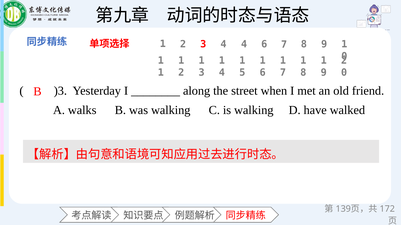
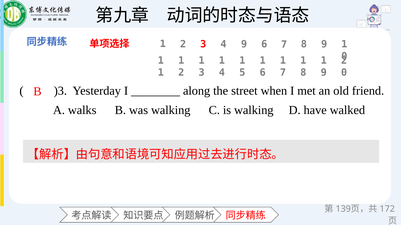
4 4: 4 -> 9
